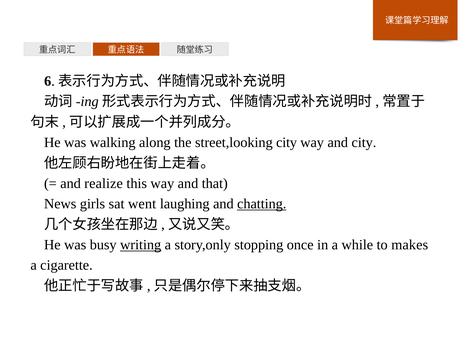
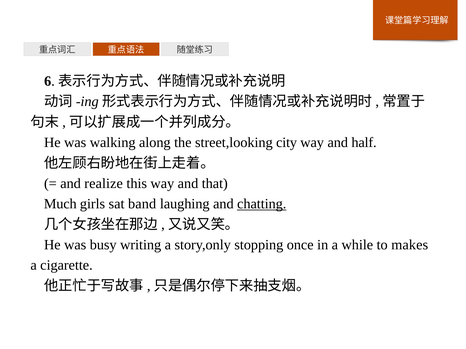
and city: city -> half
News: News -> Much
went: went -> band
writing underline: present -> none
